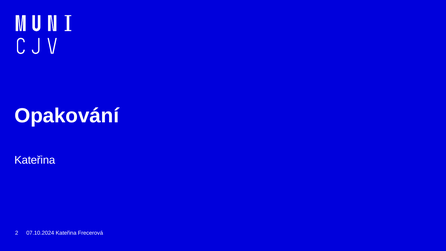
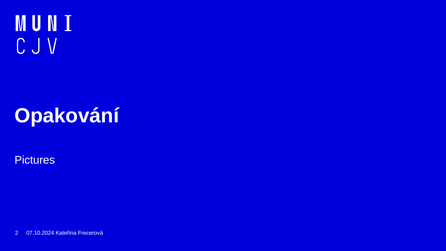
Kateřina at (35, 160): Kateřina -> Pictures
